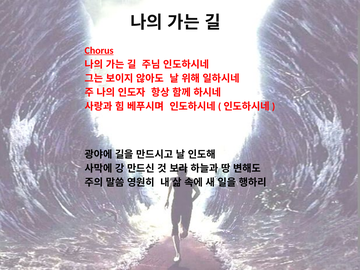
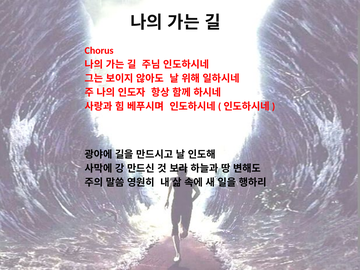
Chorus underline: present -> none
